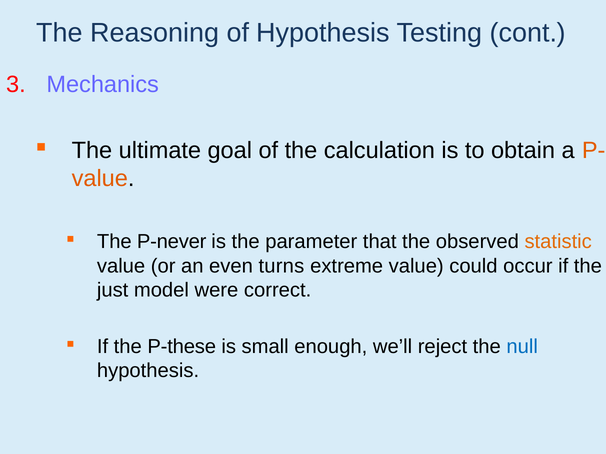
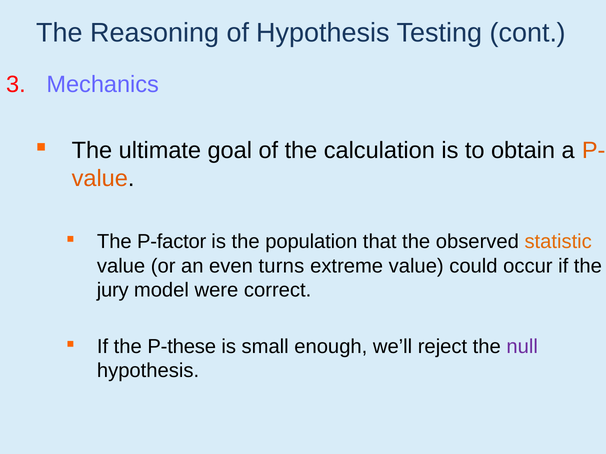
P-never: P-never -> P-factor
parameter: parameter -> population
just: just -> jury
null colour: blue -> purple
